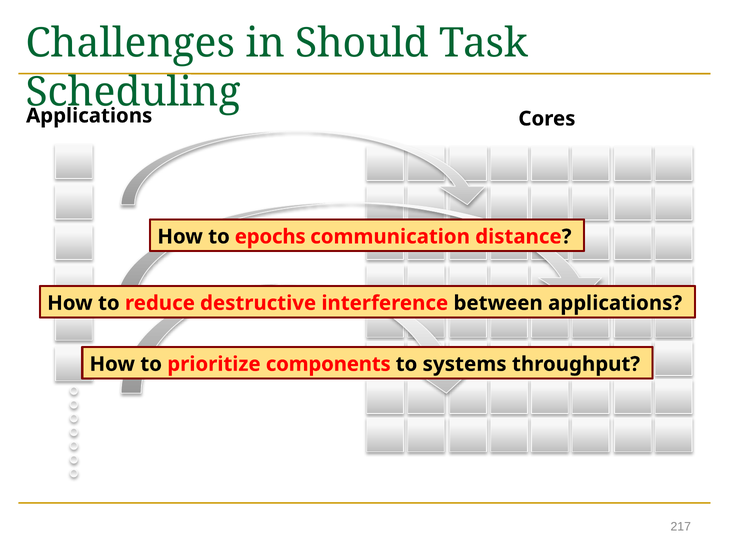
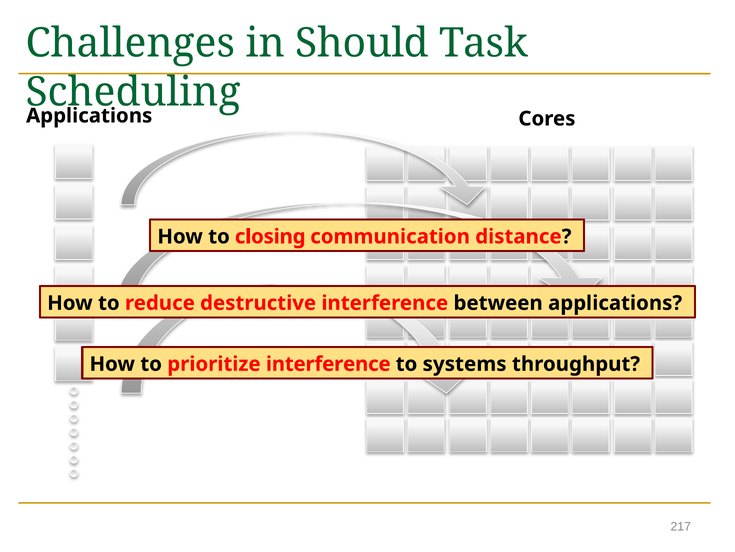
epochs: epochs -> closing
prioritize components: components -> interference
